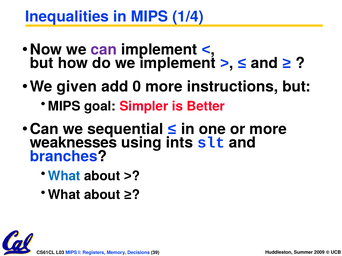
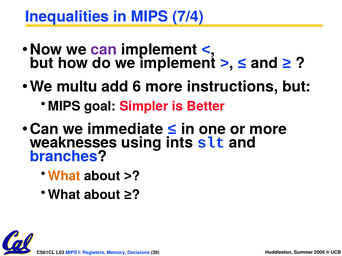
1/4: 1/4 -> 7/4
given: given -> multu
0: 0 -> 6
sequential: sequential -> immediate
What at (64, 176) colour: blue -> orange
